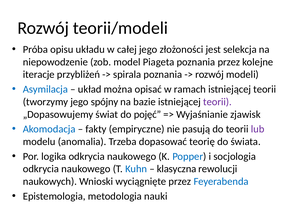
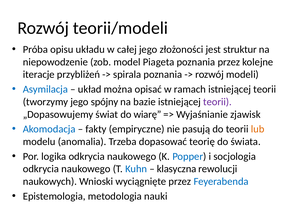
selekcja: selekcja -> struktur
pojęć: pojęć -> wiarę
lub colour: purple -> orange
